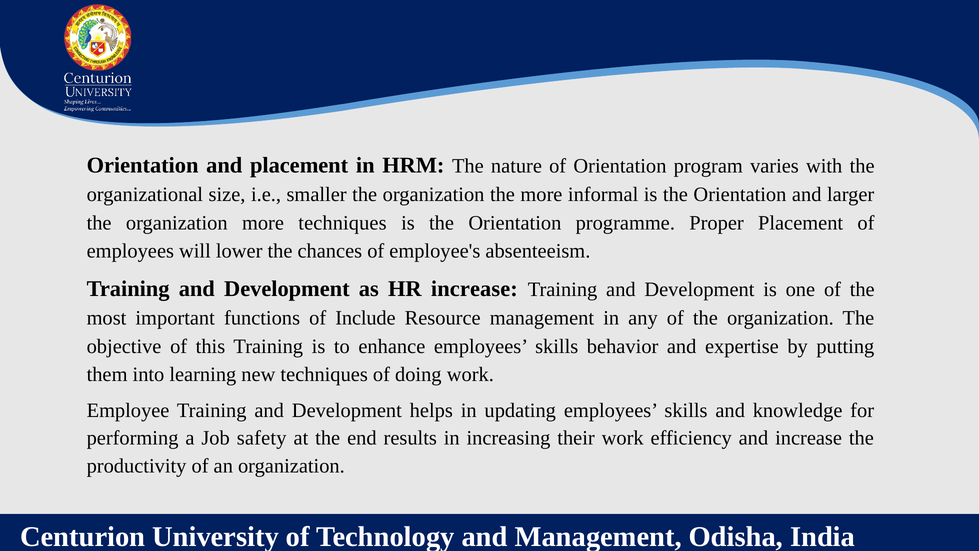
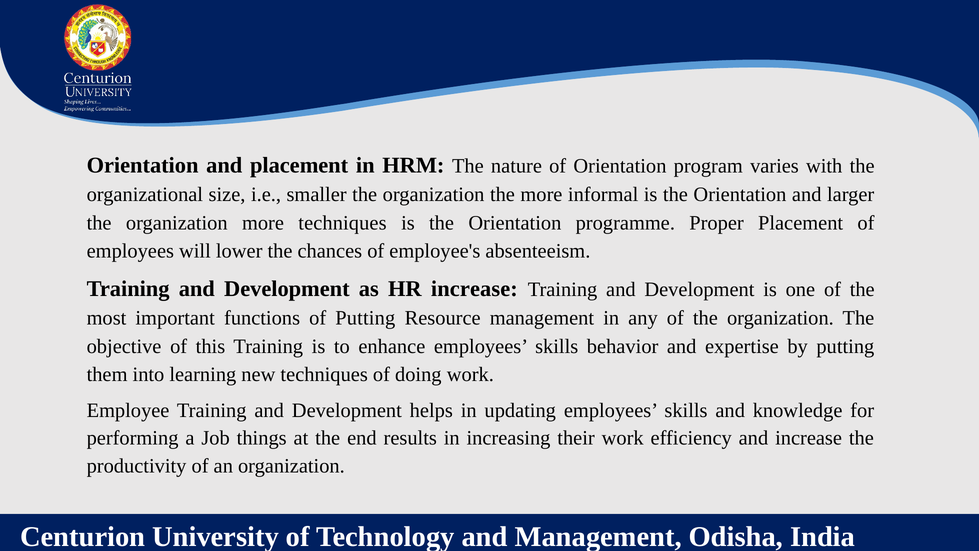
of Include: Include -> Putting
safety: safety -> things
